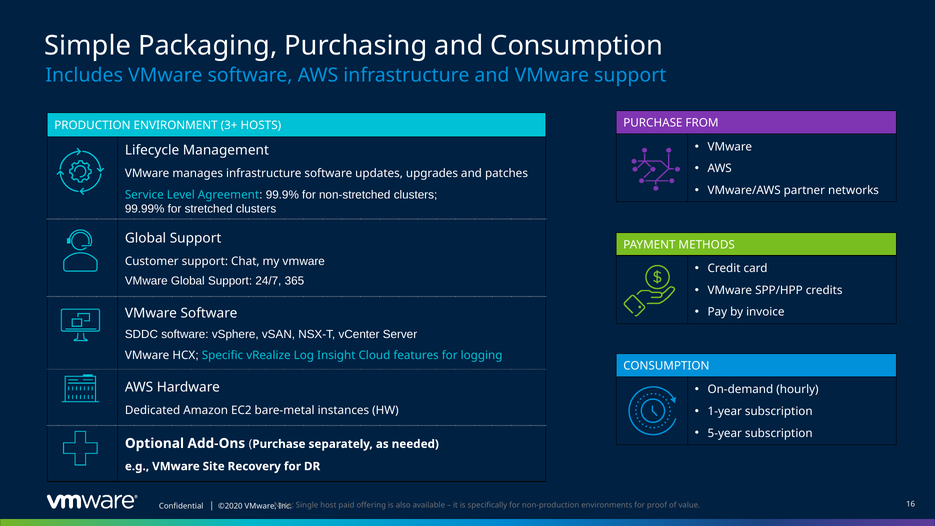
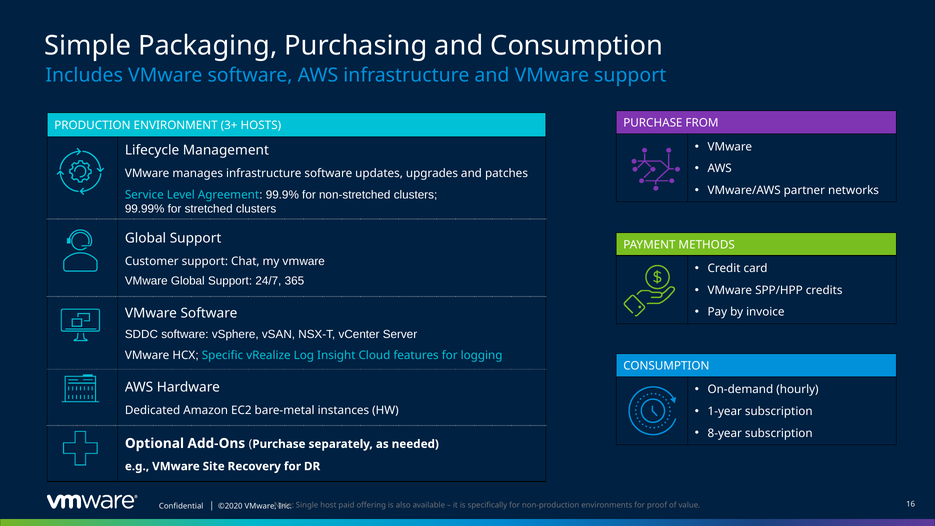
5-year: 5-year -> 8-year
